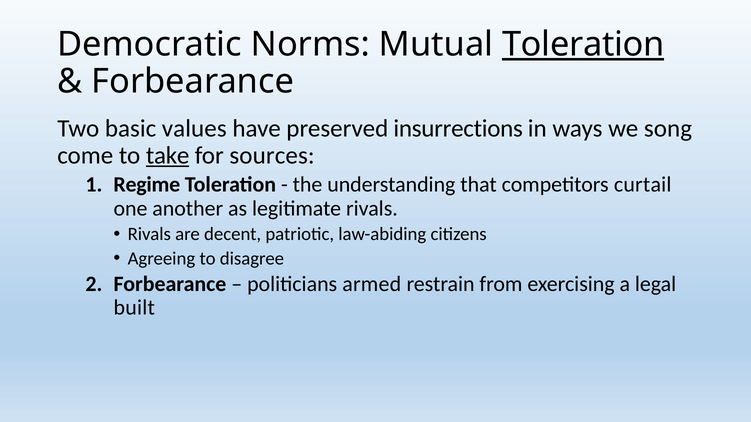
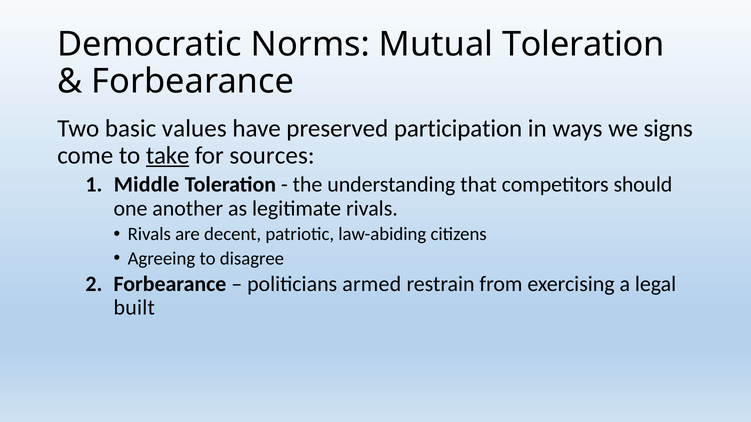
Toleration at (583, 45) underline: present -> none
insurrections: insurrections -> participation
song: song -> signs
Regime: Regime -> Middle
curtail: curtail -> should
